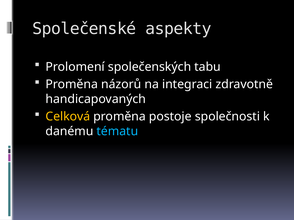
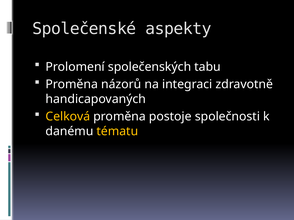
tématu colour: light blue -> yellow
